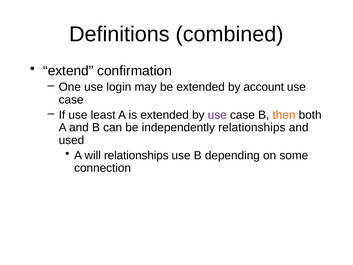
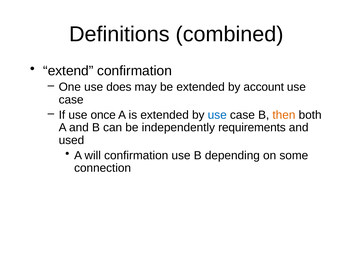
login: login -> does
least: least -> once
use at (217, 115) colour: purple -> blue
independently relationships: relationships -> requirements
will relationships: relationships -> confirmation
